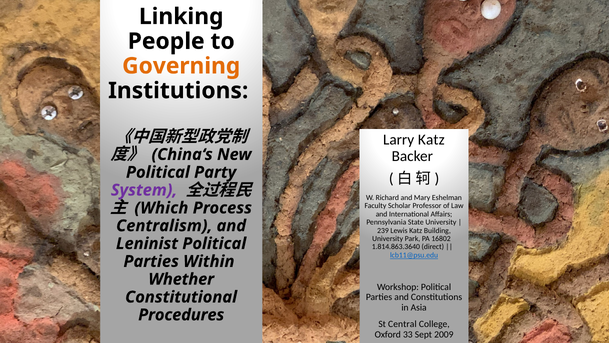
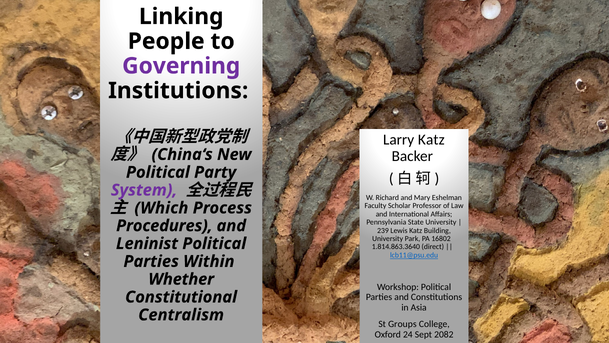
Governing colour: orange -> purple
Centralism: Centralism -> Procedures
Procedures: Procedures -> Centralism
Central: Central -> Groups
33: 33 -> 24
2009: 2009 -> 2082
